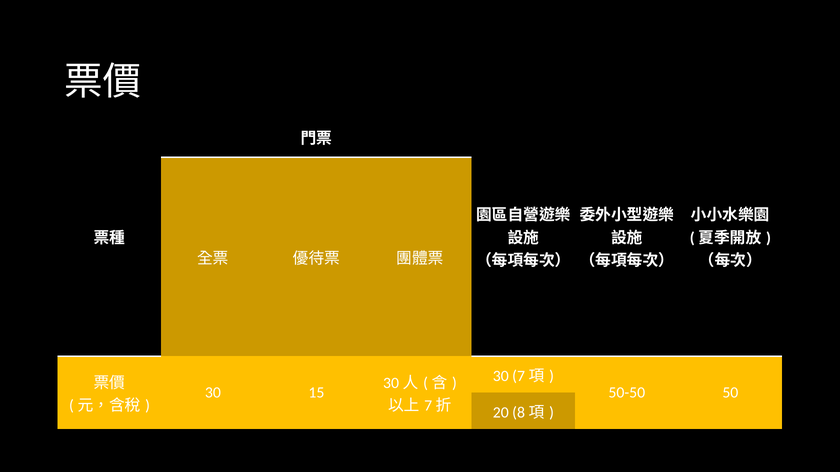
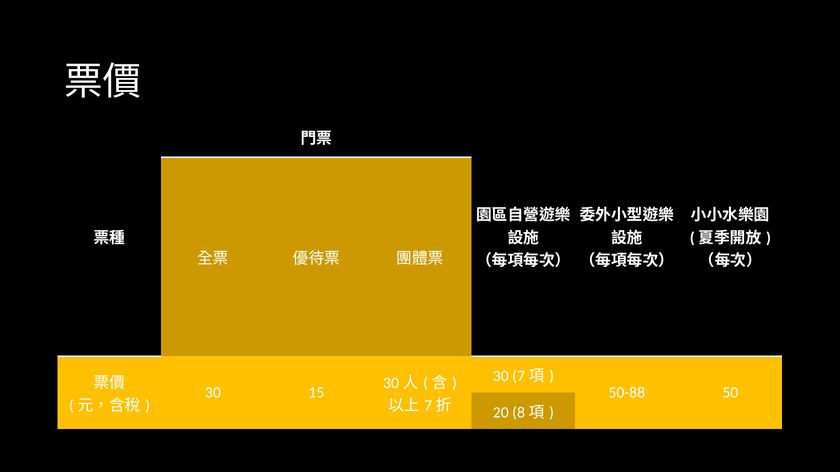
50-50: 50-50 -> 50-88
